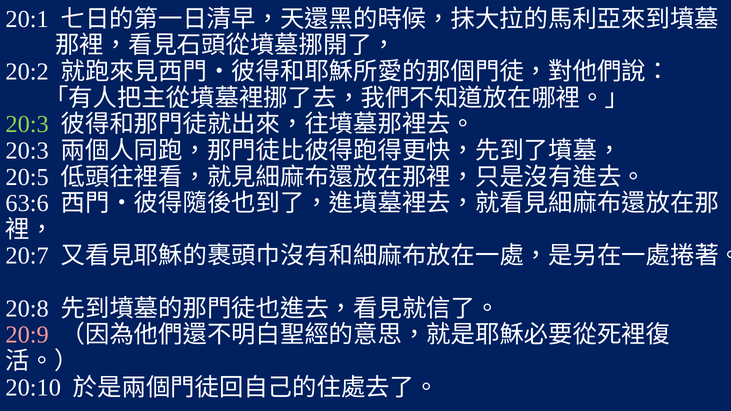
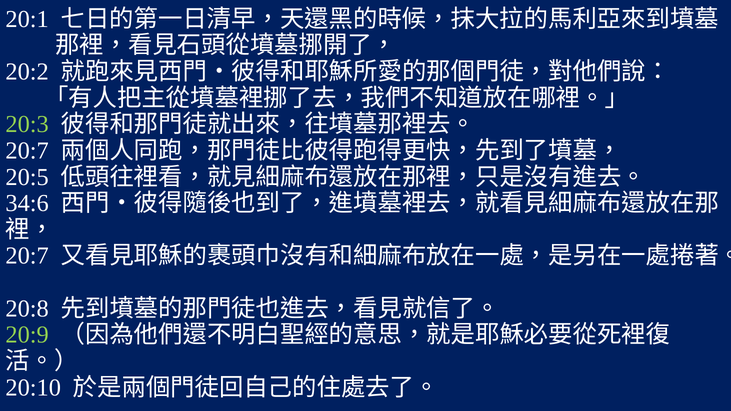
20:3 at (27, 151): 20:3 -> 20:7
63:6: 63:6 -> 34:6
20:9 colour: pink -> light green
